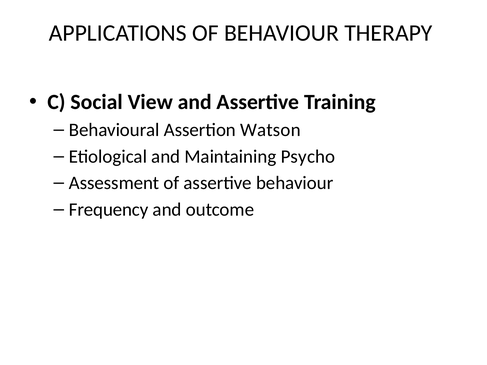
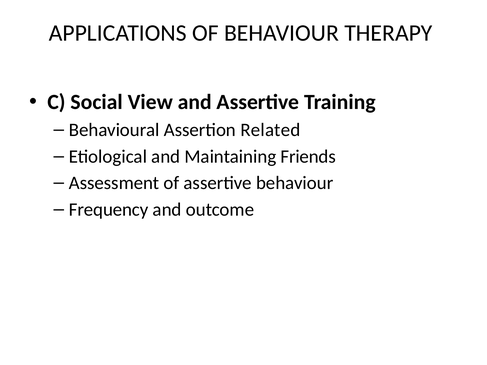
Watson: Watson -> Related
Psycho: Psycho -> Friends
